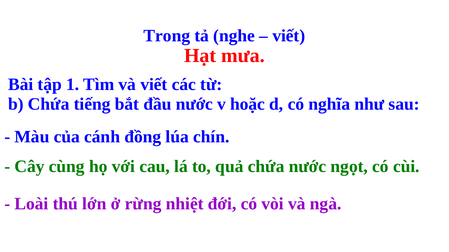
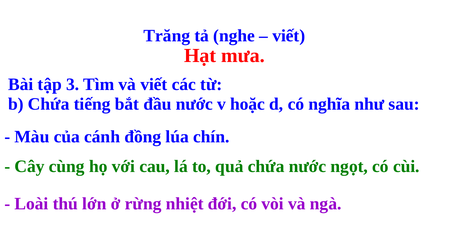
Trong: Trong -> Trăng
1: 1 -> 3
